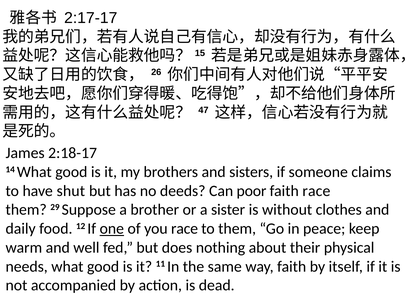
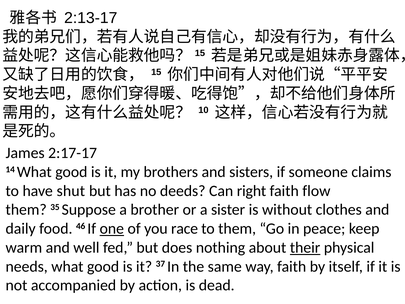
2:17-17: 2:17-17 -> 2:13-17
26: 26 -> 15
47: 47 -> 10
2:18-17: 2:18-17 -> 2:17-17
poor: poor -> right
faith race: race -> flow
29: 29 -> 35
12: 12 -> 46
their underline: none -> present
11: 11 -> 37
